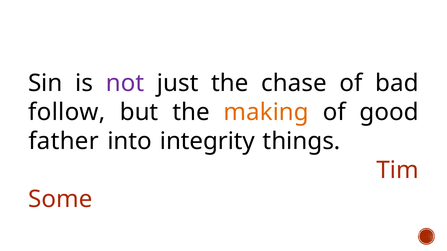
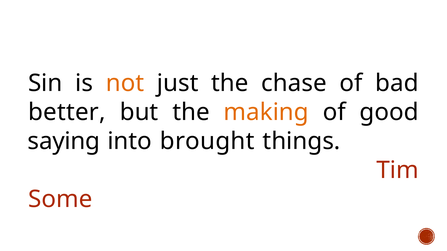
not colour: purple -> orange
follow: follow -> better
father: father -> saying
integrity: integrity -> brought
